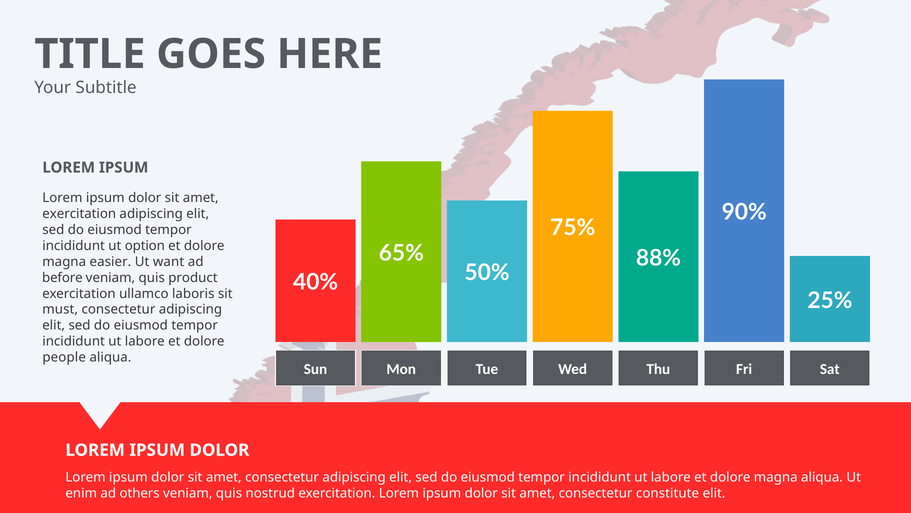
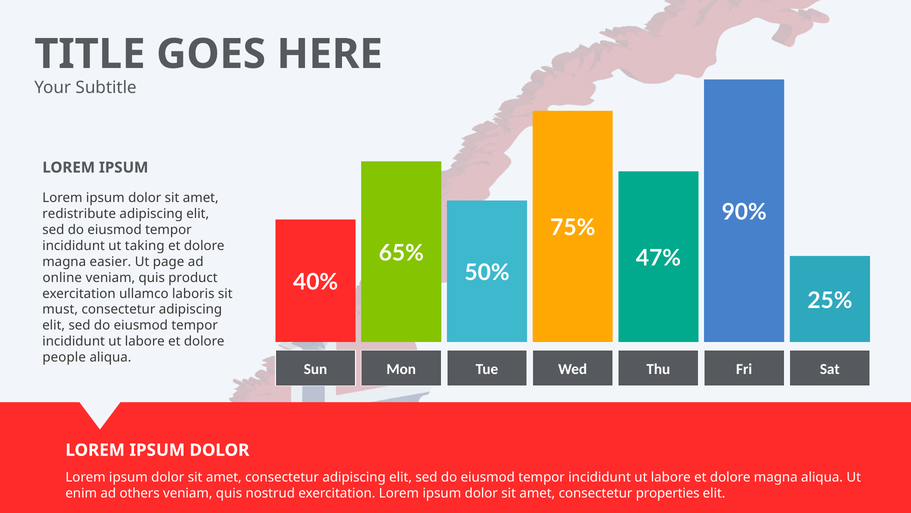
exercitation at (79, 214): exercitation -> redistribute
option: option -> taking
88%: 88% -> 47%
want: want -> page
before: before -> online
constitute: constitute -> properties
